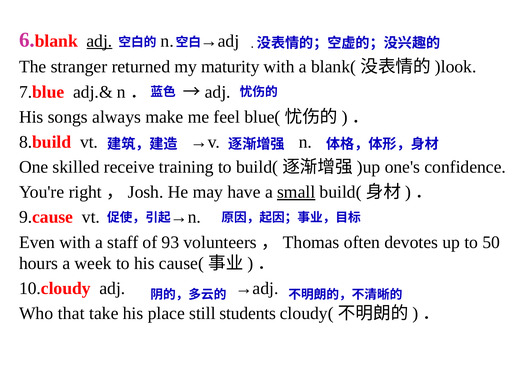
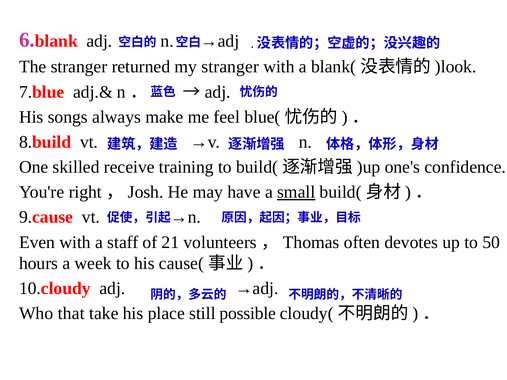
adj at (99, 41) underline: present -> none
my maturity: maturity -> stranger
93: 93 -> 21
students: students -> possible
